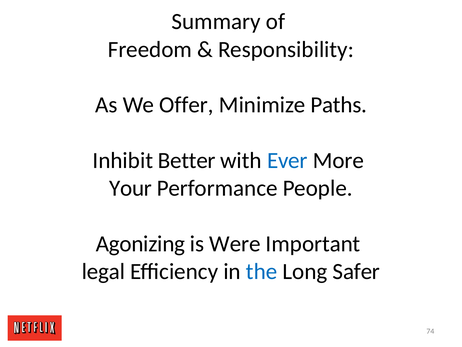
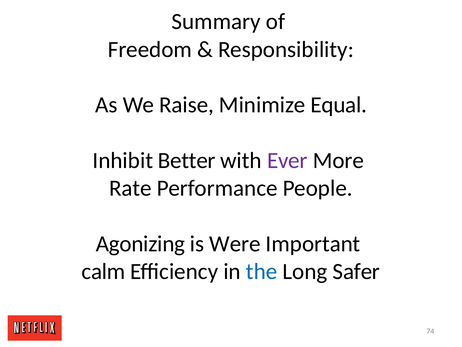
Offer: Offer -> Raise
Paths: Paths -> Equal
Ever colour: blue -> purple
Your: Your -> Rate
legal: legal -> calm
